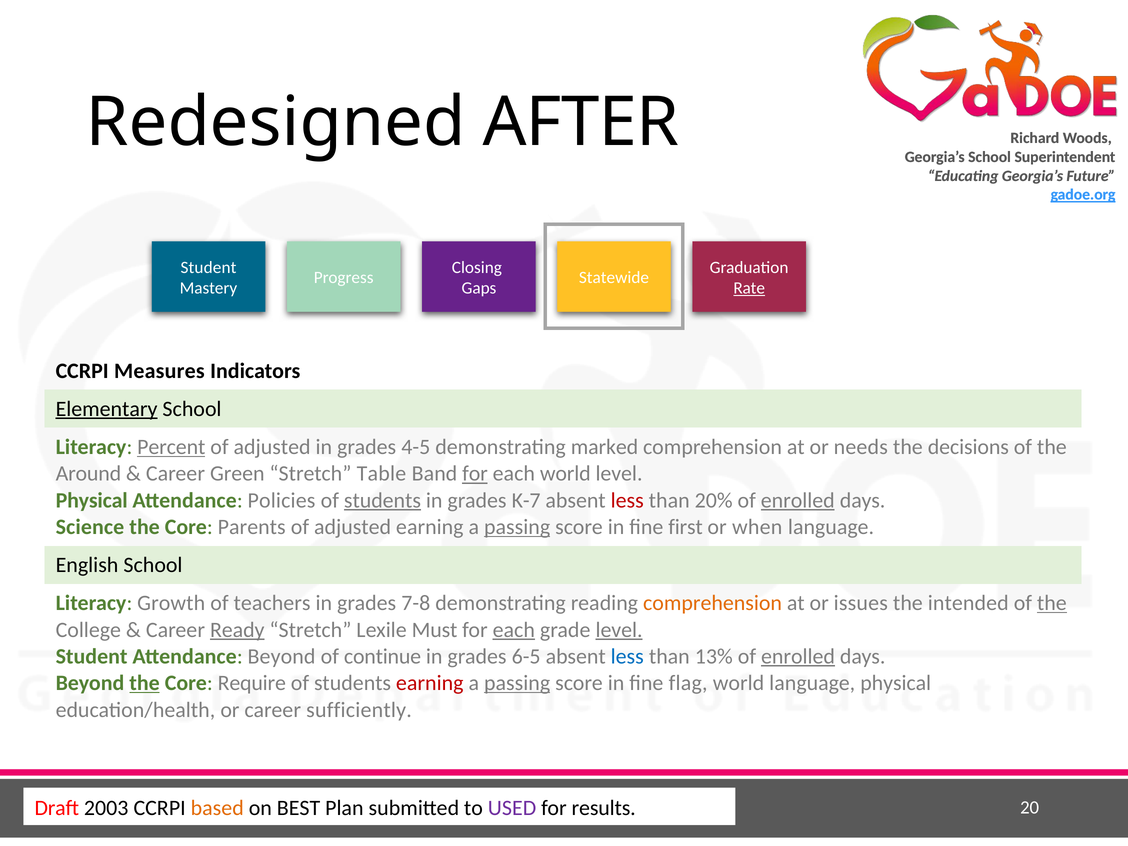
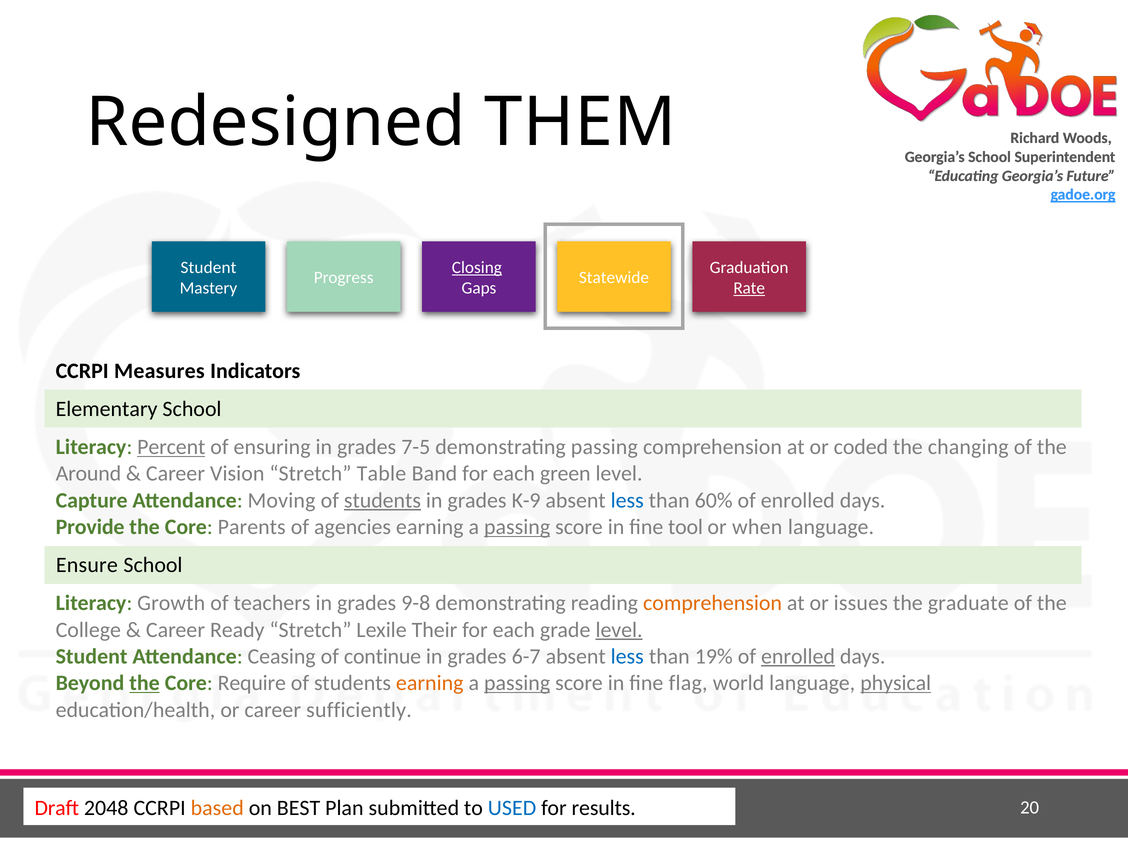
AFTER: AFTER -> THEM
Closing underline: none -> present
Elementary underline: present -> none
adjusted at (272, 447): adjusted -> ensuring
4-5: 4-5 -> 7-5
demonstrating marked: marked -> passing
needs: needs -> coded
decisions: decisions -> changing
Green: Green -> Vision
for at (475, 474) underline: present -> none
each world: world -> green
Physical at (92, 500): Physical -> Capture
Policies: Policies -> Moving
K-7: K-7 -> K-9
less at (627, 500) colour: red -> blue
20%: 20% -> 60%
enrolled at (798, 500) underline: present -> none
Science: Science -> Provide
adjusted at (353, 527): adjusted -> agencies
first: first -> tool
English: English -> Ensure
7-8: 7-8 -> 9-8
intended: intended -> graduate
the at (1052, 603) underline: present -> none
Ready underline: present -> none
Must: Must -> Their
each at (514, 630) underline: present -> none
Attendance Beyond: Beyond -> Ceasing
6-5: 6-5 -> 6-7
13%: 13% -> 19%
earning at (430, 683) colour: red -> orange
physical at (896, 683) underline: none -> present
2003: 2003 -> 2048
USED colour: purple -> blue
